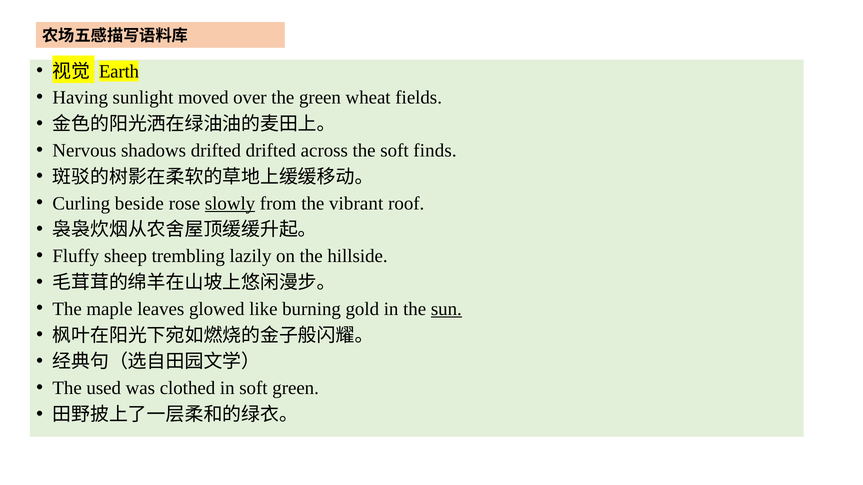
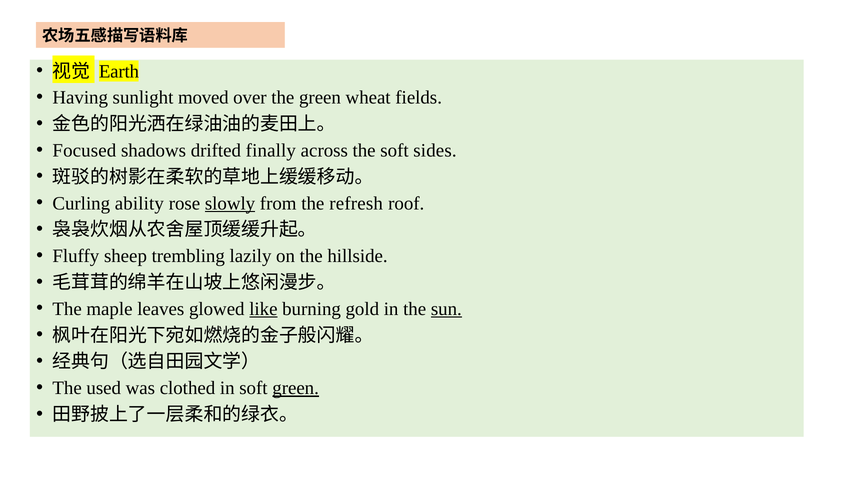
Nervous: Nervous -> Focused
drifted drifted: drifted -> finally
finds: finds -> sides
beside: beside -> ability
vibrant: vibrant -> refresh
like underline: none -> present
green at (296, 388) underline: none -> present
